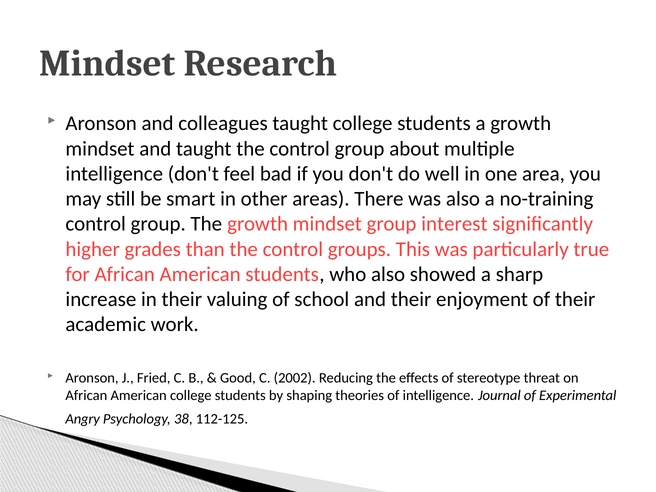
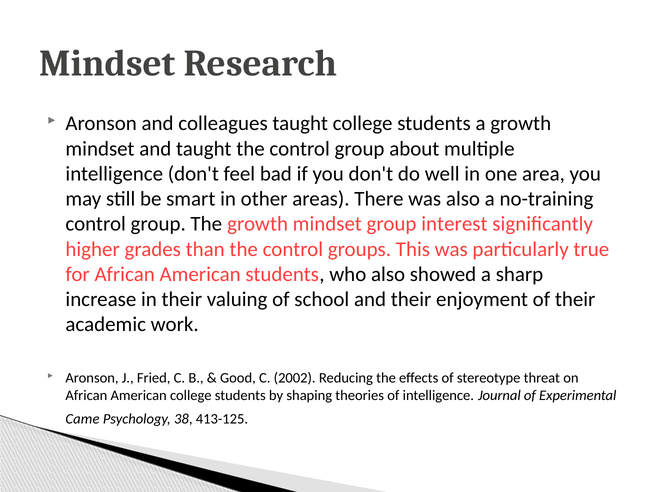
Angry: Angry -> Came
112-125: 112-125 -> 413-125
